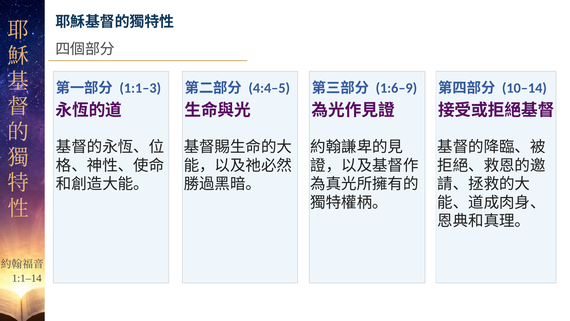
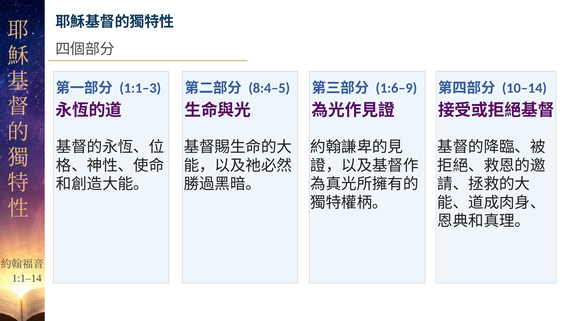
4:4–5: 4:4–5 -> 8:4–5
